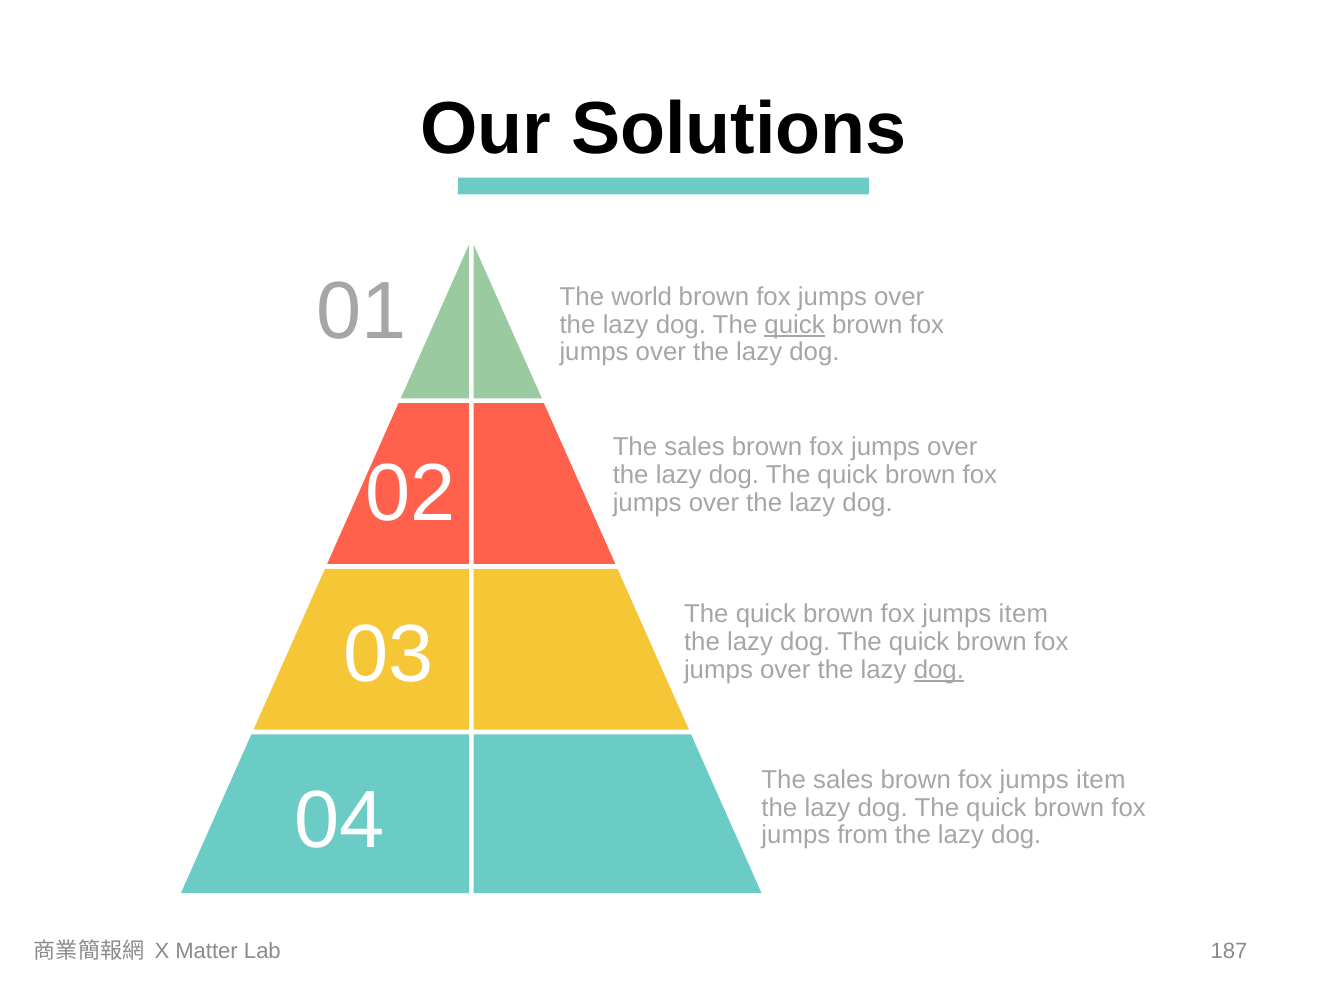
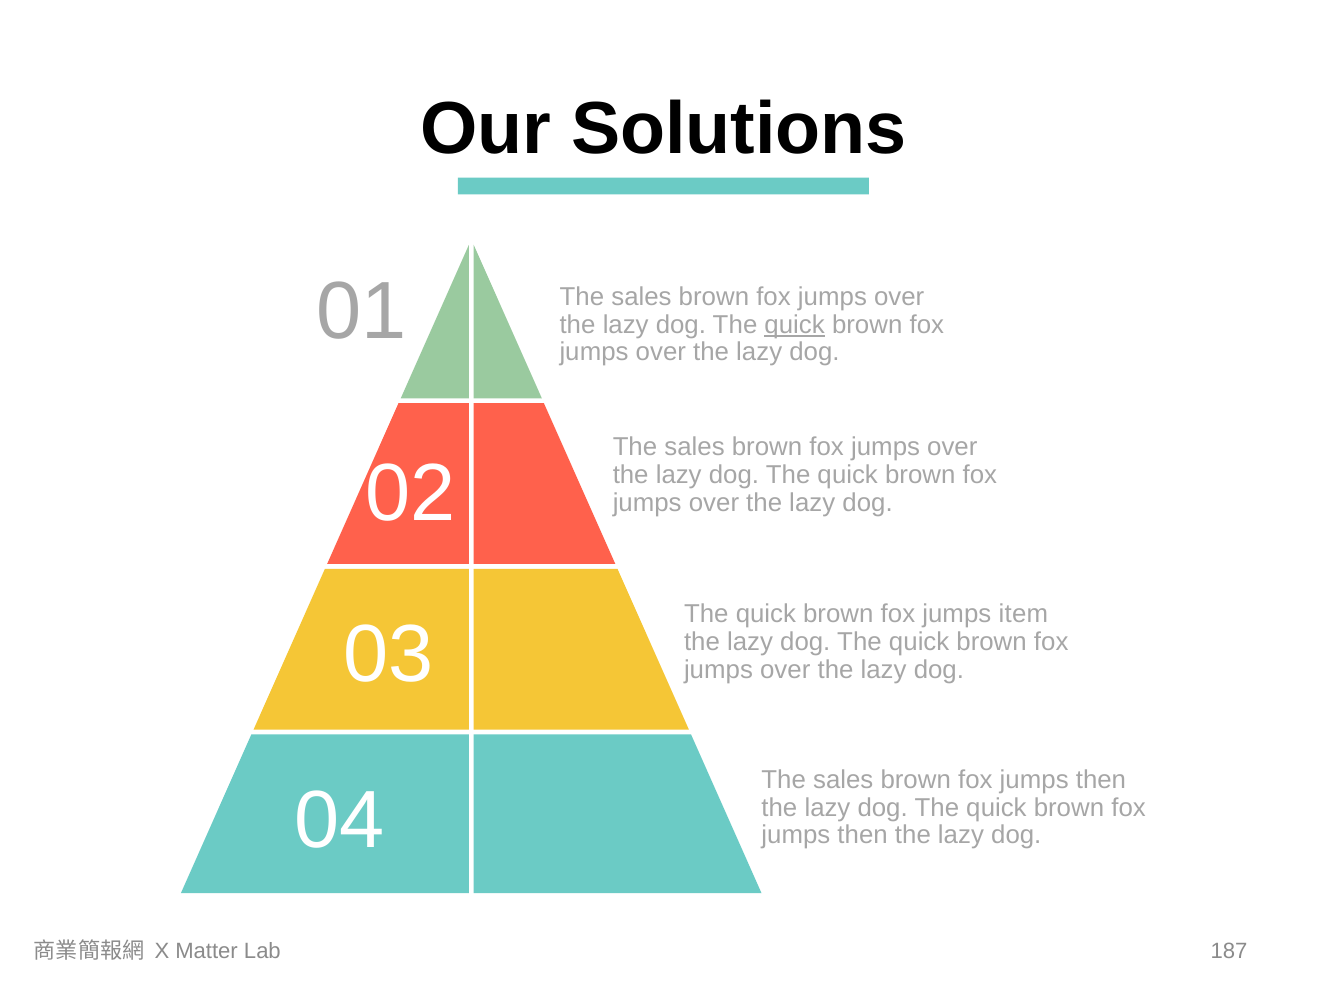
world at (642, 297): world -> sales
dog at (939, 669) underline: present -> none
item at (1101, 779): item -> then
from at (863, 835): from -> then
